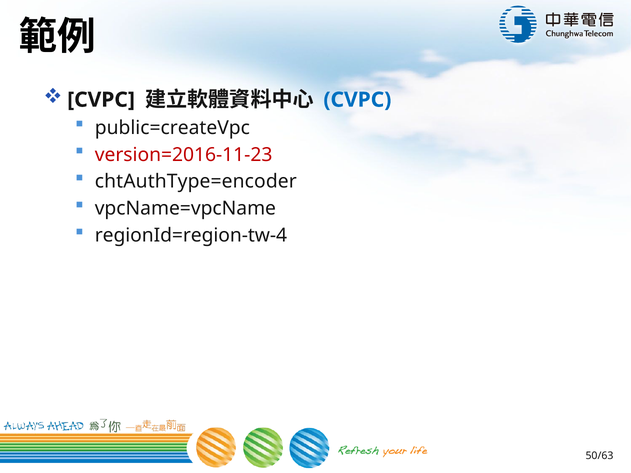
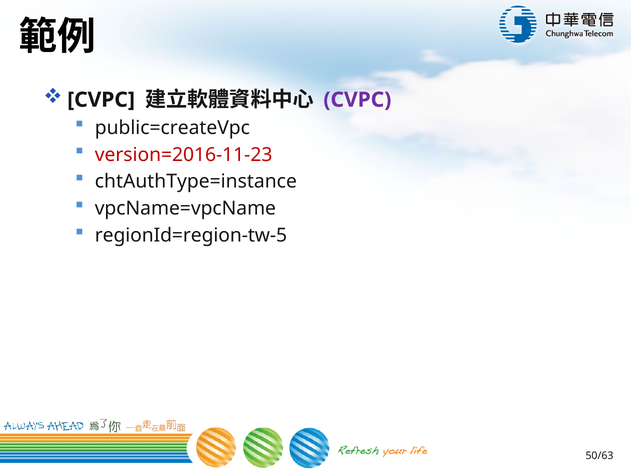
CVPC at (357, 100) colour: blue -> purple
chtAuthType=encoder: chtAuthType=encoder -> chtAuthType=instance
regionId=region-tw-4: regionId=region-tw-4 -> regionId=region-tw-5
